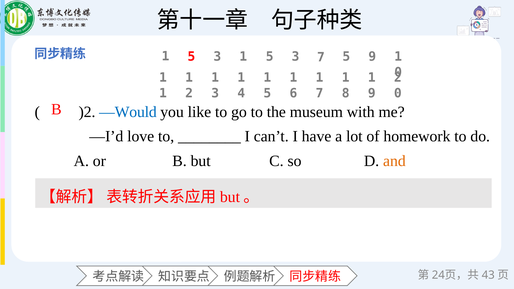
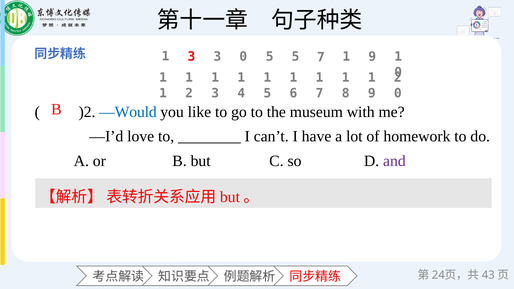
5 at (191, 57): 5 -> 3
1 at (243, 57): 1 -> 0
3 at (296, 57): 3 -> 5
5 at (346, 57): 5 -> 1
and colour: orange -> purple
